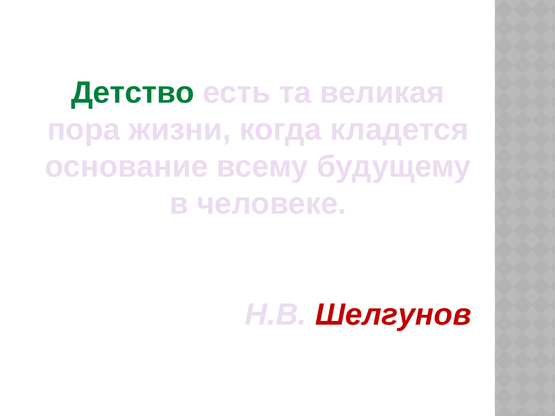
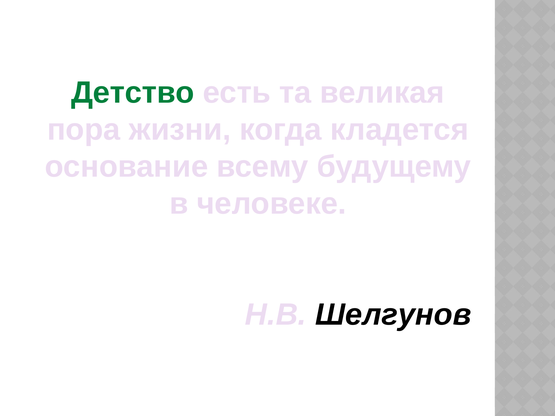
Шелгунов colour: red -> black
